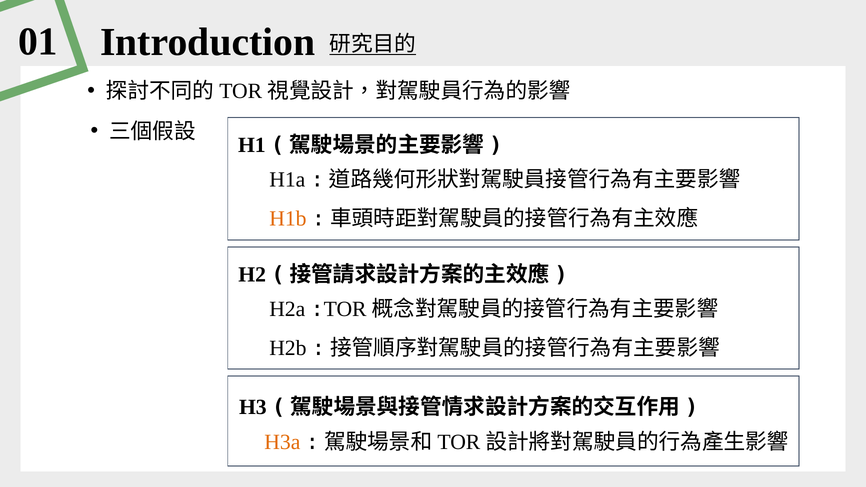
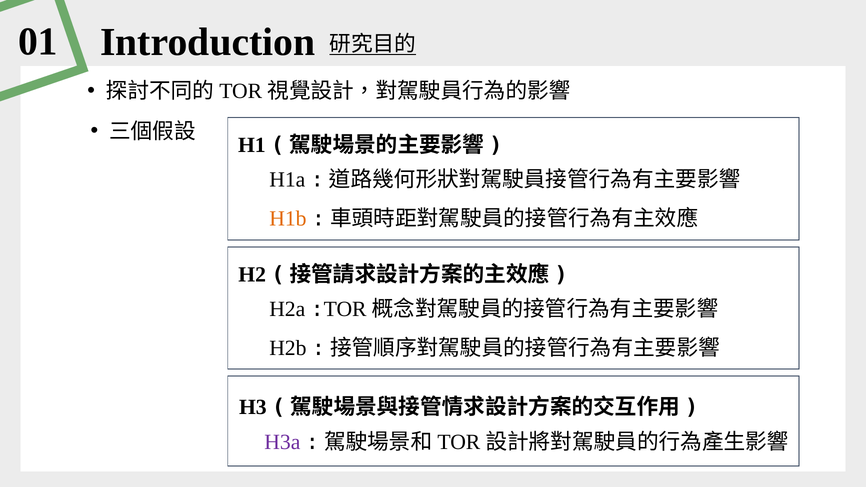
H3a colour: orange -> purple
